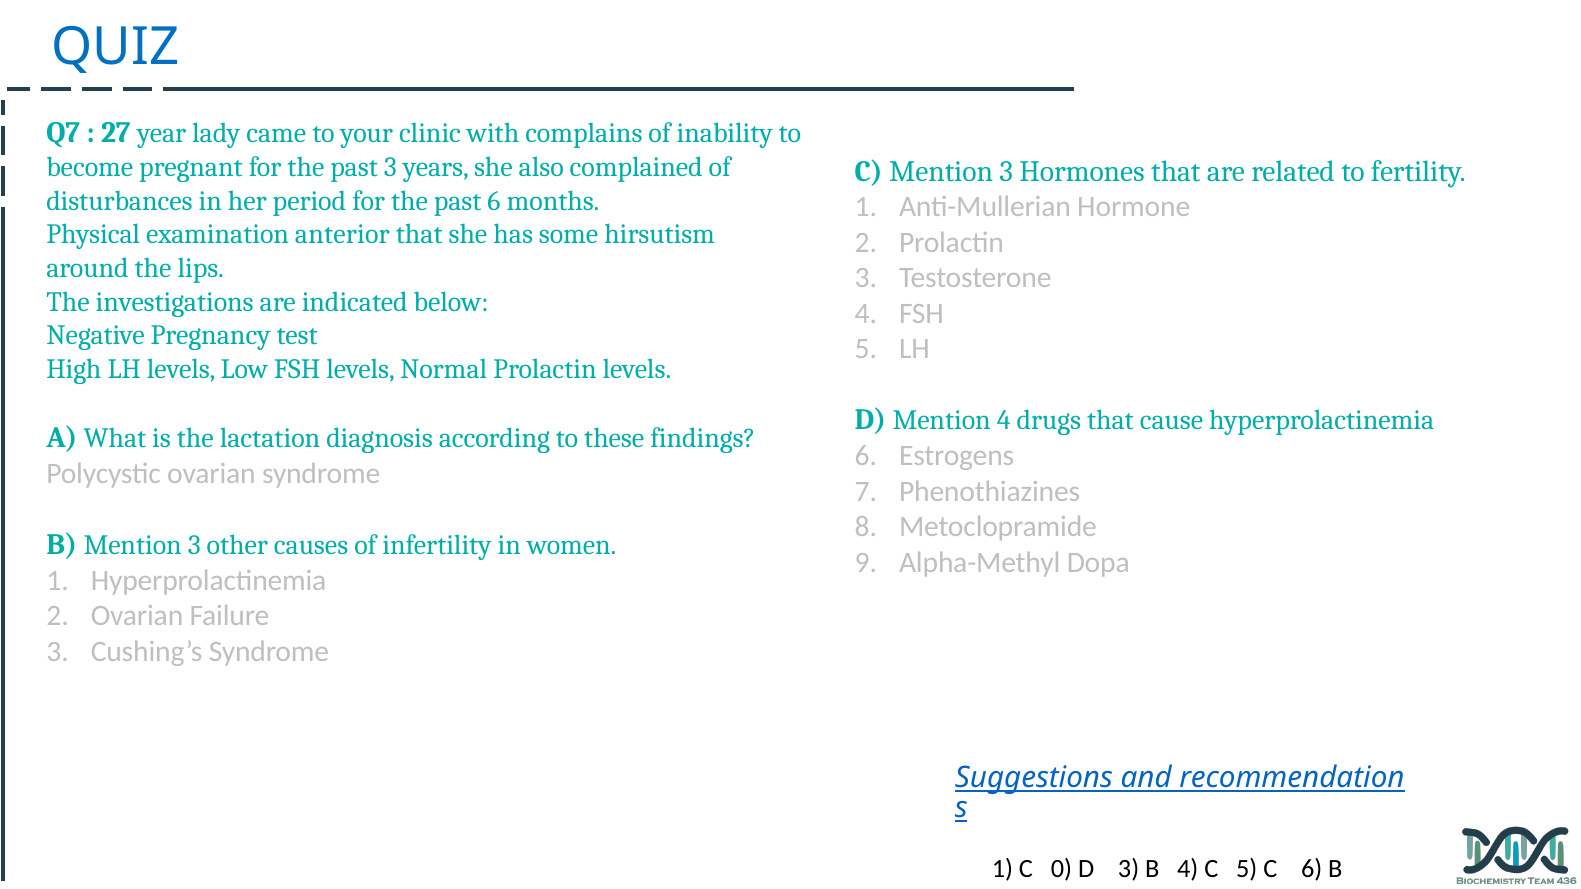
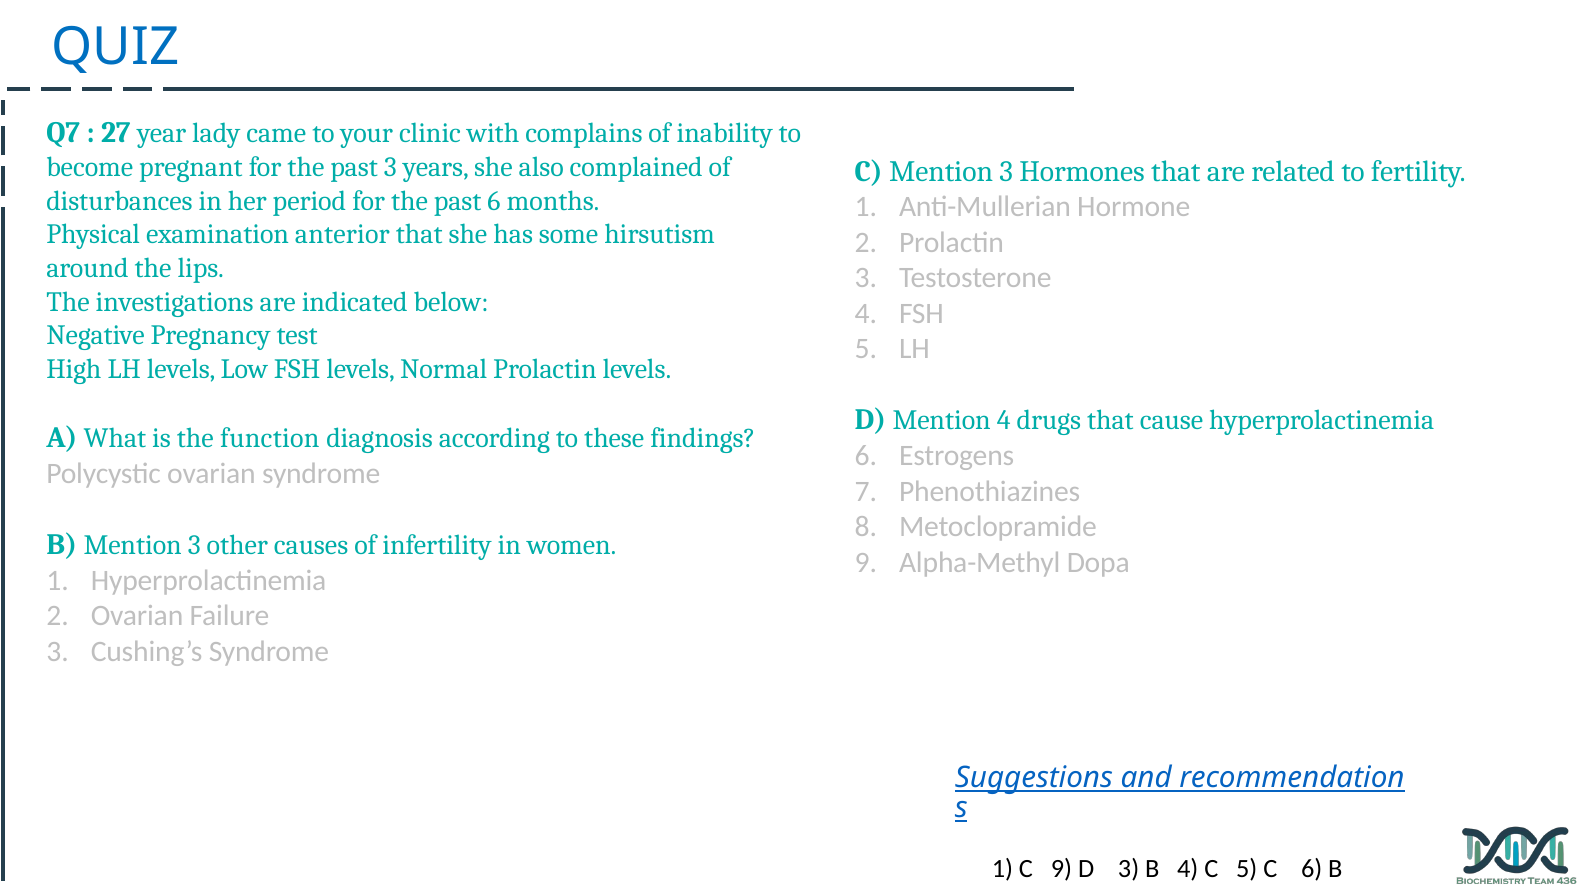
lactation: lactation -> function
C 0: 0 -> 9
